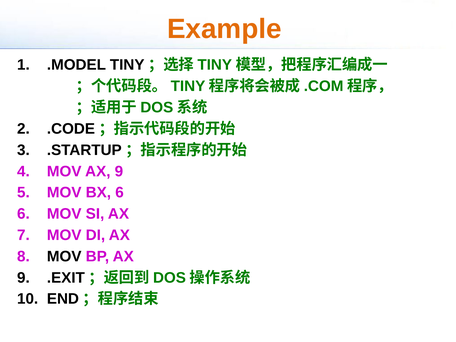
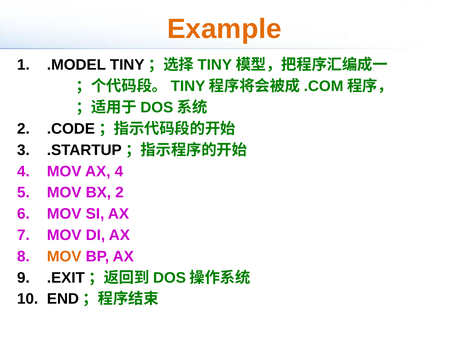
MOV AX 9: 9 -> 4
BX 6: 6 -> 2
MOV at (64, 256) colour: black -> orange
